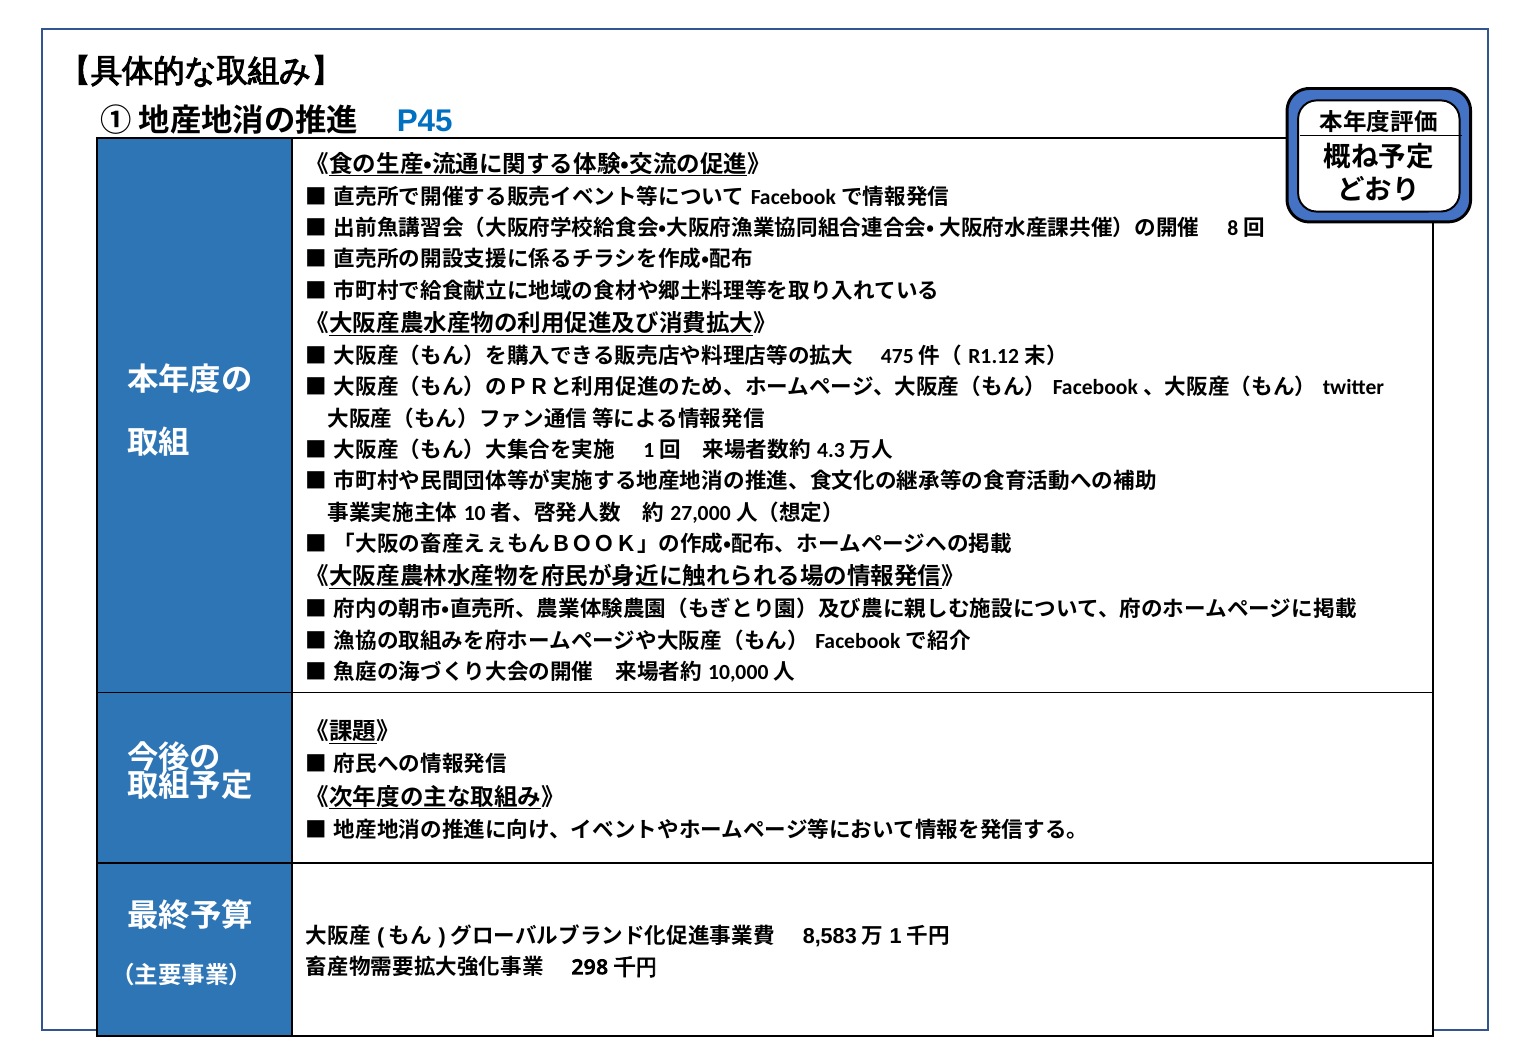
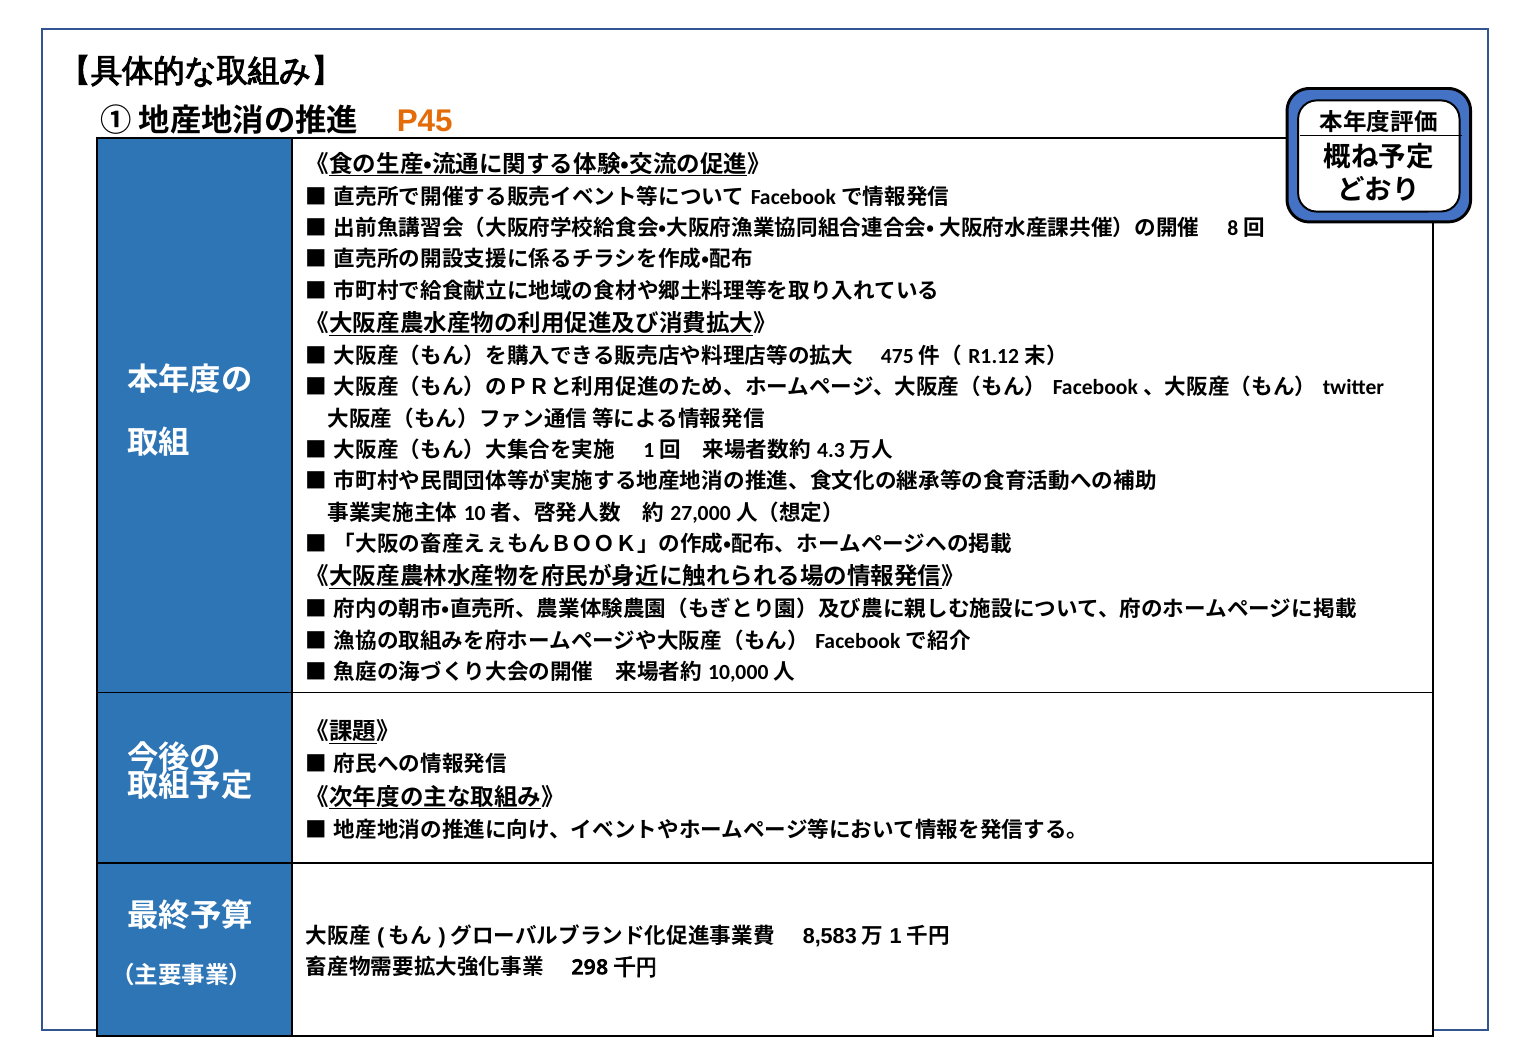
P45 colour: blue -> orange
